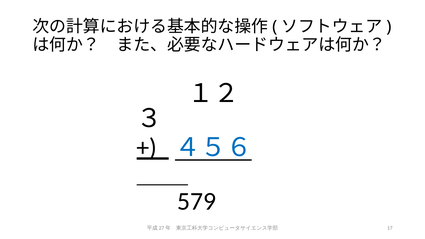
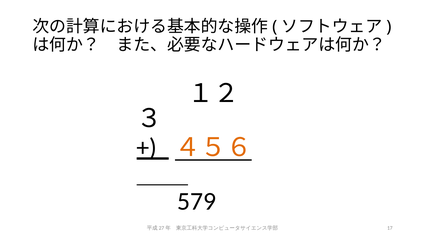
４５６ colour: blue -> orange
